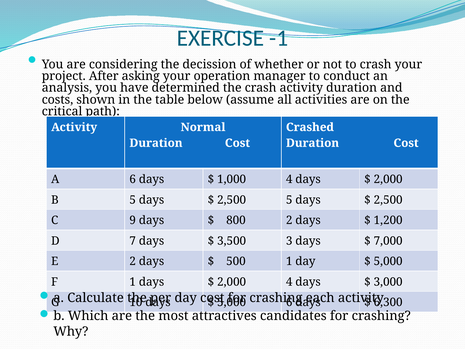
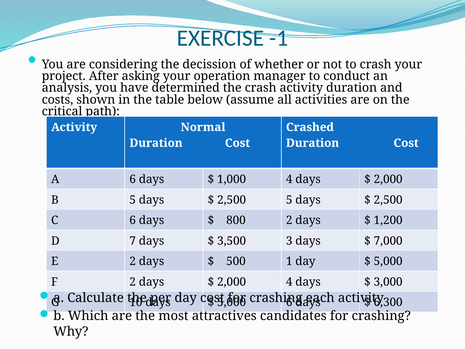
C 9: 9 -> 6
F 1: 1 -> 2
